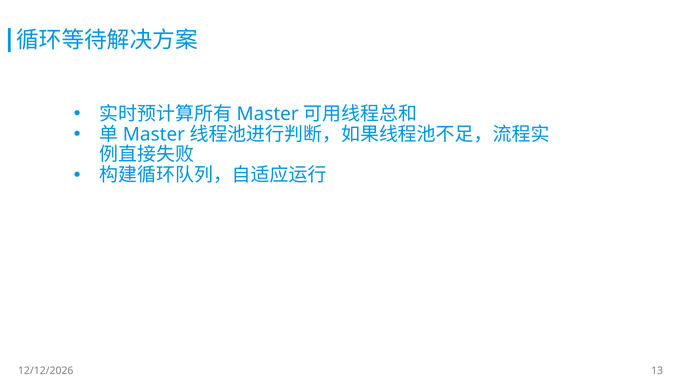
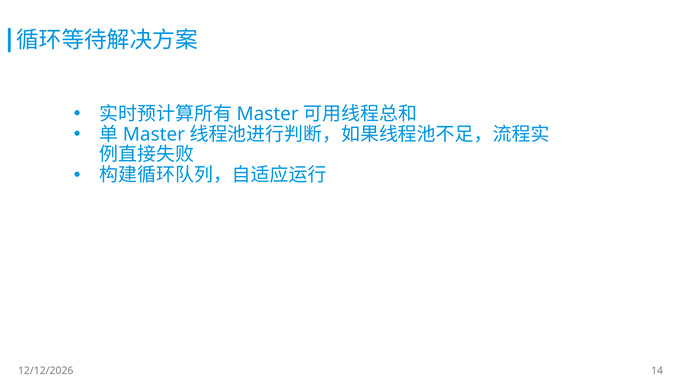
13: 13 -> 14
